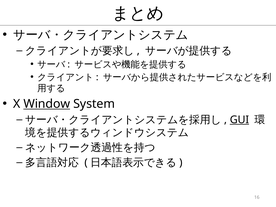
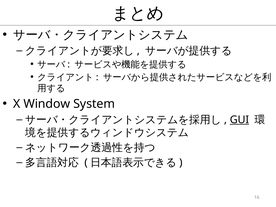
Window underline: present -> none
